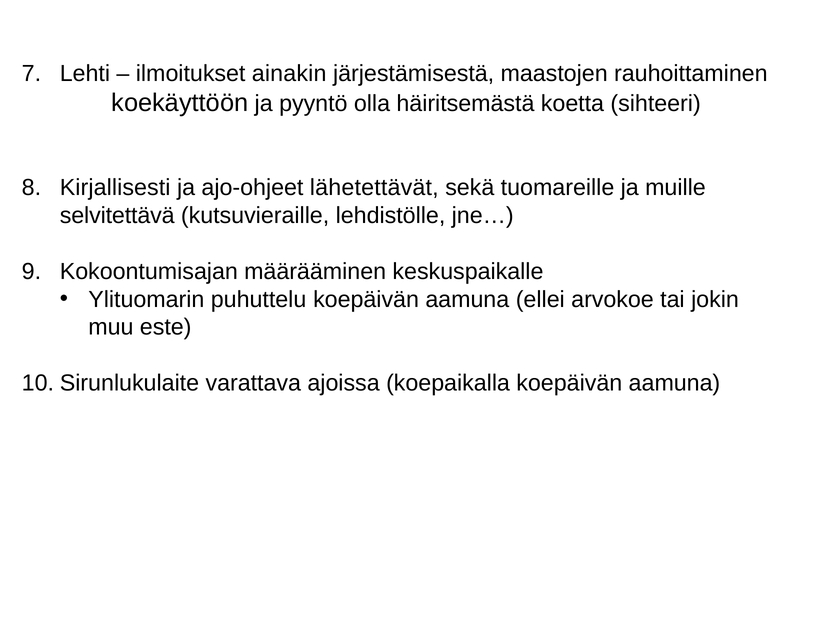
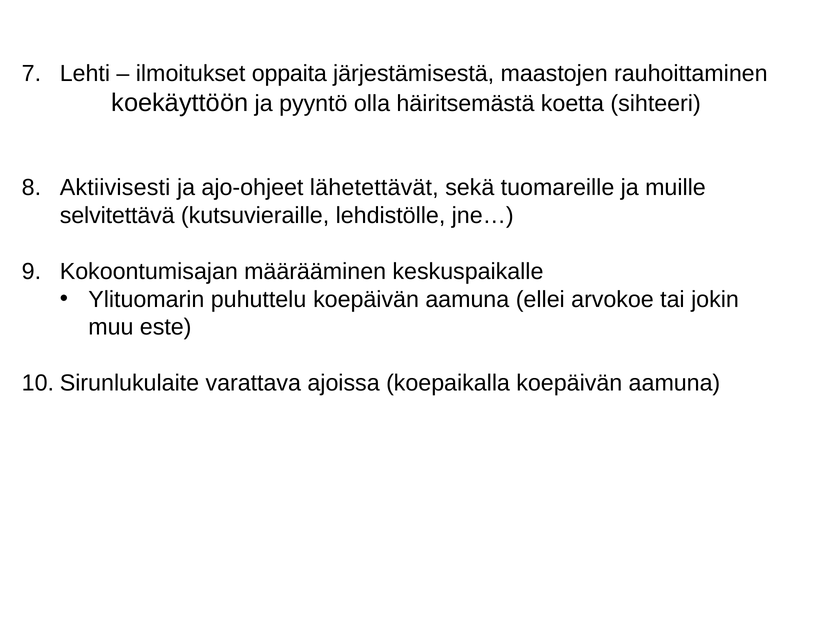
ainakin: ainakin -> oppaita
Kirjallisesti: Kirjallisesti -> Aktiivisesti
